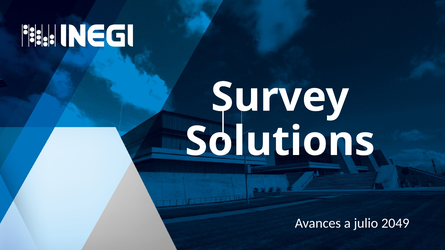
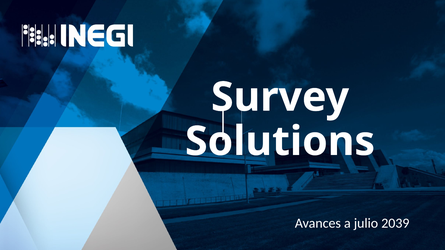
2049: 2049 -> 2039
